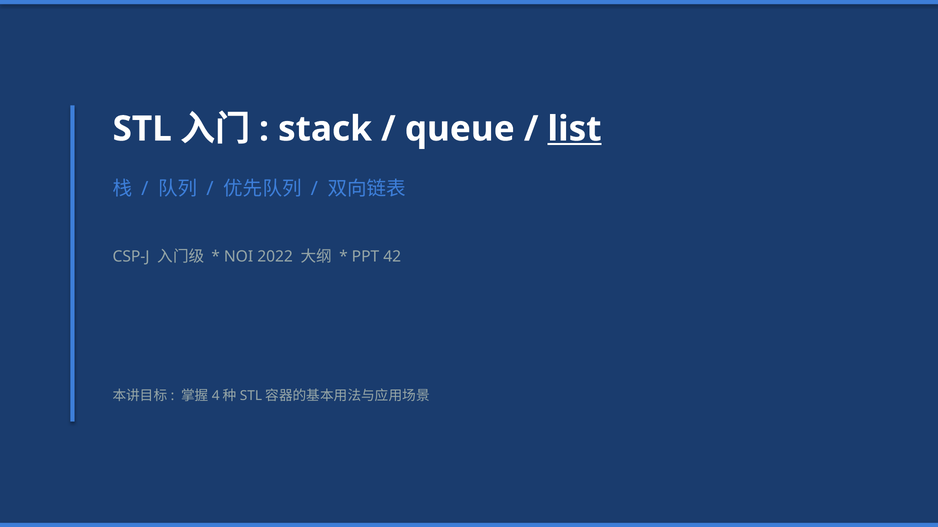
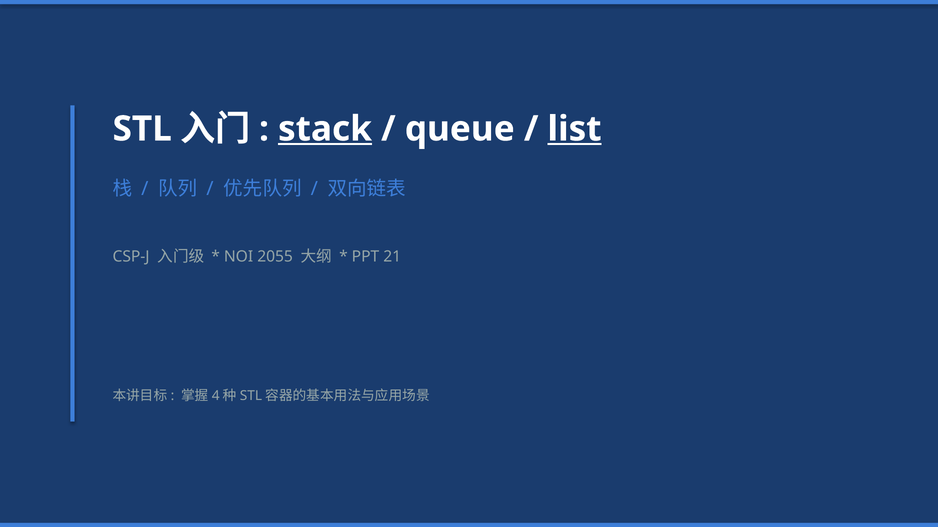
stack underline: none -> present
2022: 2022 -> 2055
42: 42 -> 21
